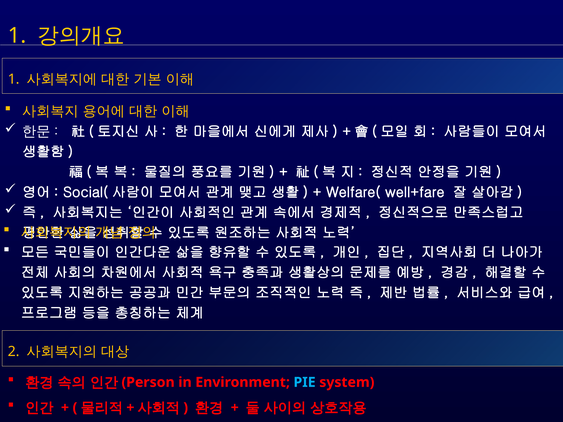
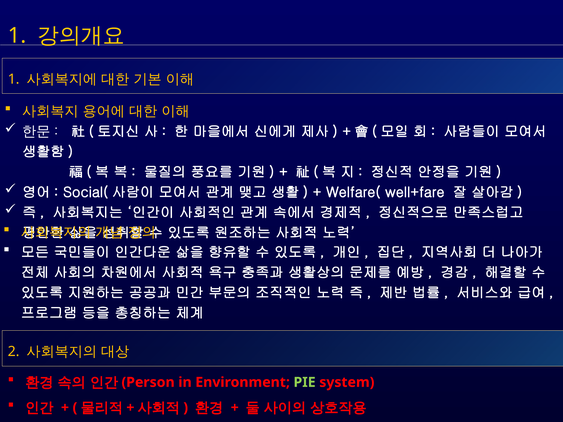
PIE colour: light blue -> light green
